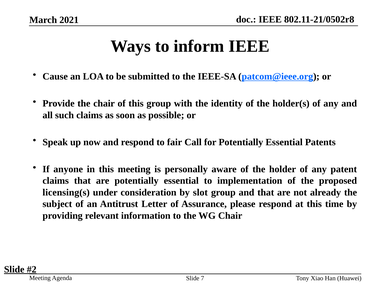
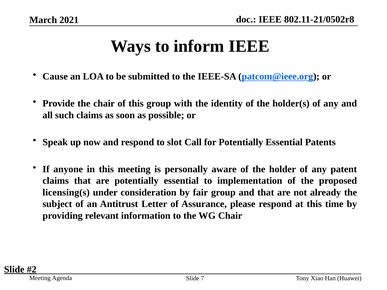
fair: fair -> slot
slot: slot -> fair
